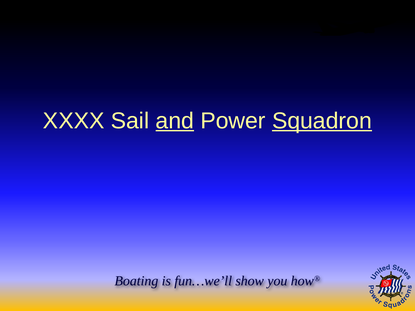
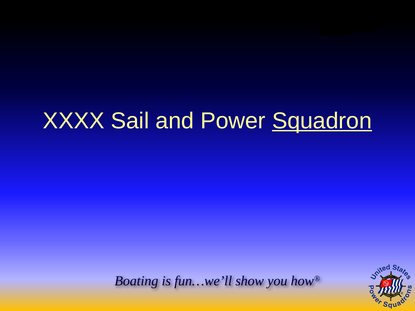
and underline: present -> none
